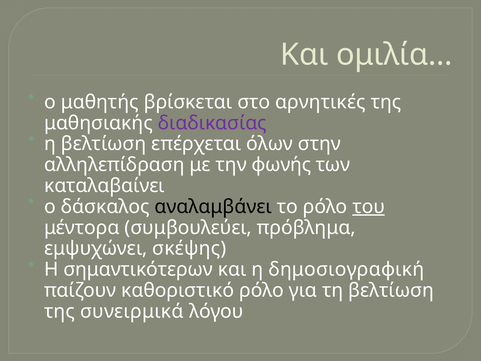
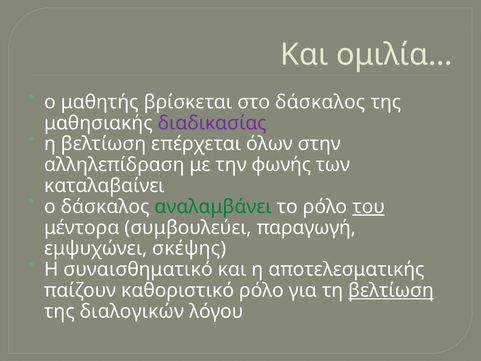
στο αρνητικές: αρνητικές -> δάσκαλος
αναλαμβάνει colour: black -> green
πρόβλημα: πρόβλημα -> παραγωγή
σημαντικότερων: σημαντικότερων -> συναισθηματικό
δημοσιογραφική: δημοσιογραφική -> αποτελεσματικής
βελτίωση at (391, 290) underline: none -> present
συνειρμικά: συνειρμικά -> διαλογικών
